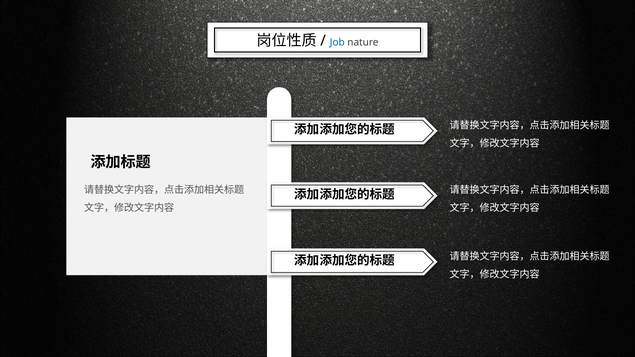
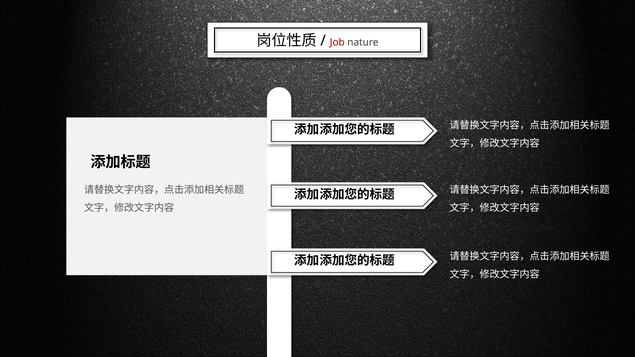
Job colour: blue -> red
